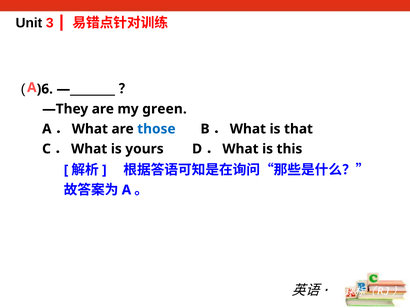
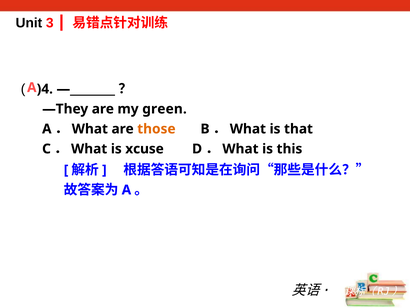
)6: )6 -> )4
those colour: blue -> orange
yours: yours -> xcuse
